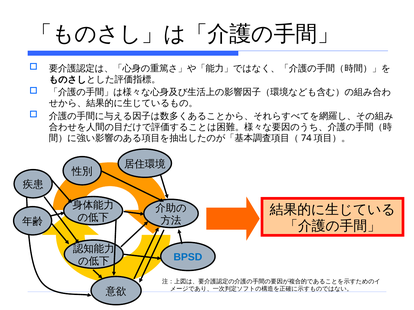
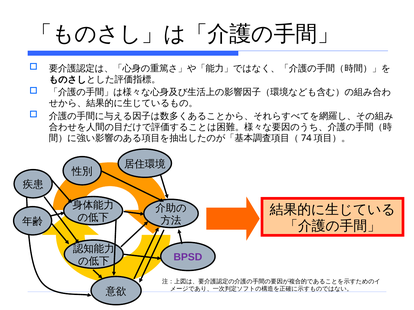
BPSD colour: blue -> purple
